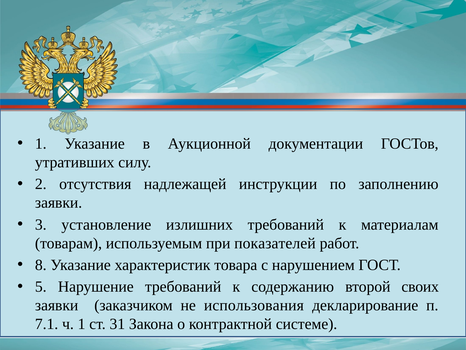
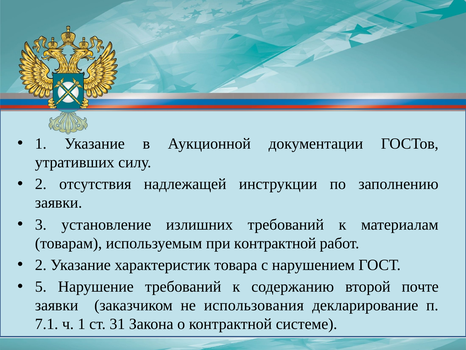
при показателей: показателей -> контрактной
8 at (41, 265): 8 -> 2
своих: своих -> почте
